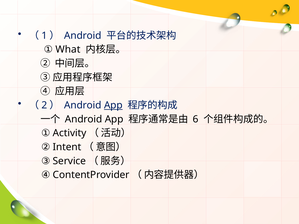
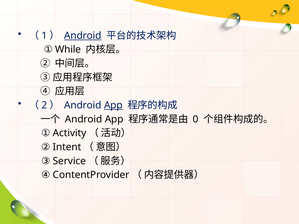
Android at (83, 36) underline: none -> present
What: What -> While
6: 6 -> 0
